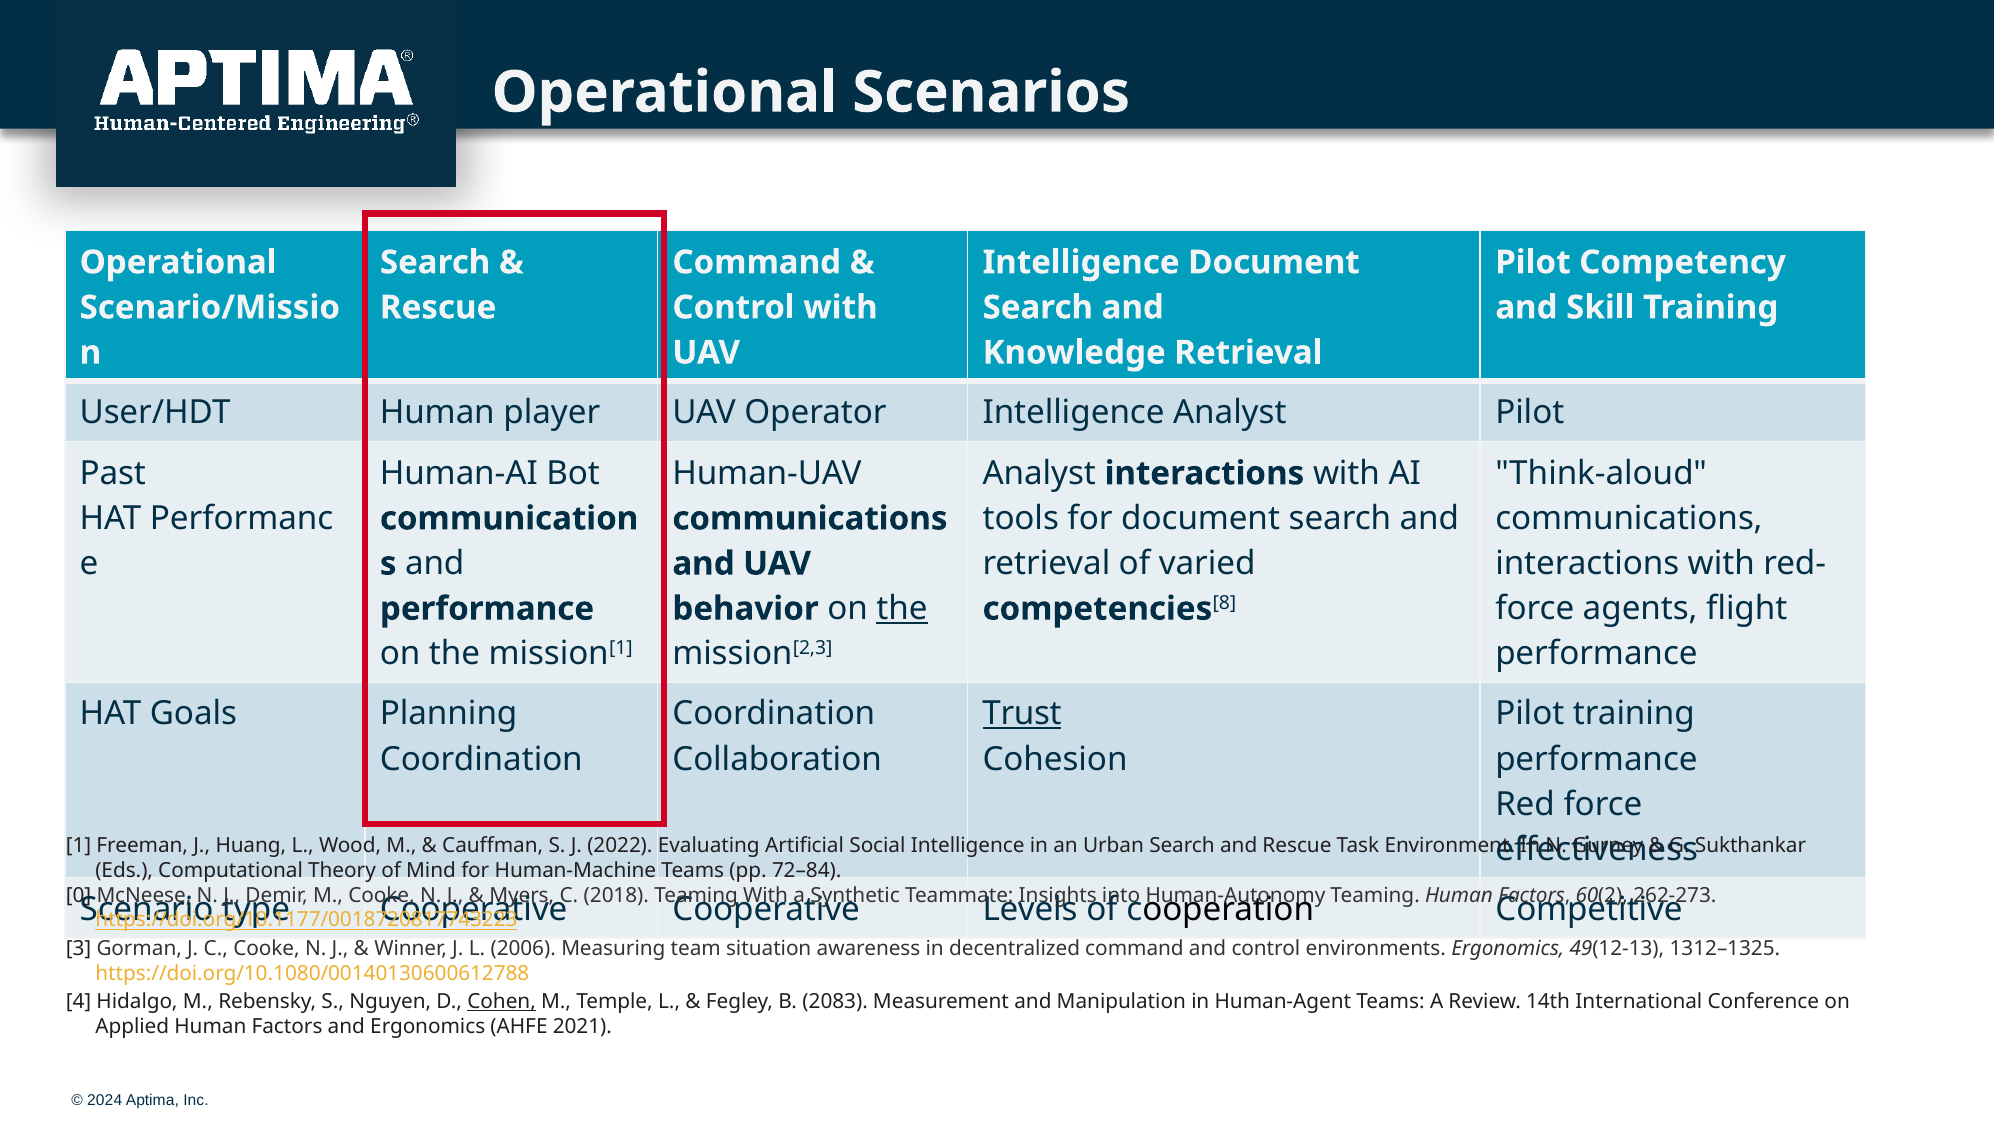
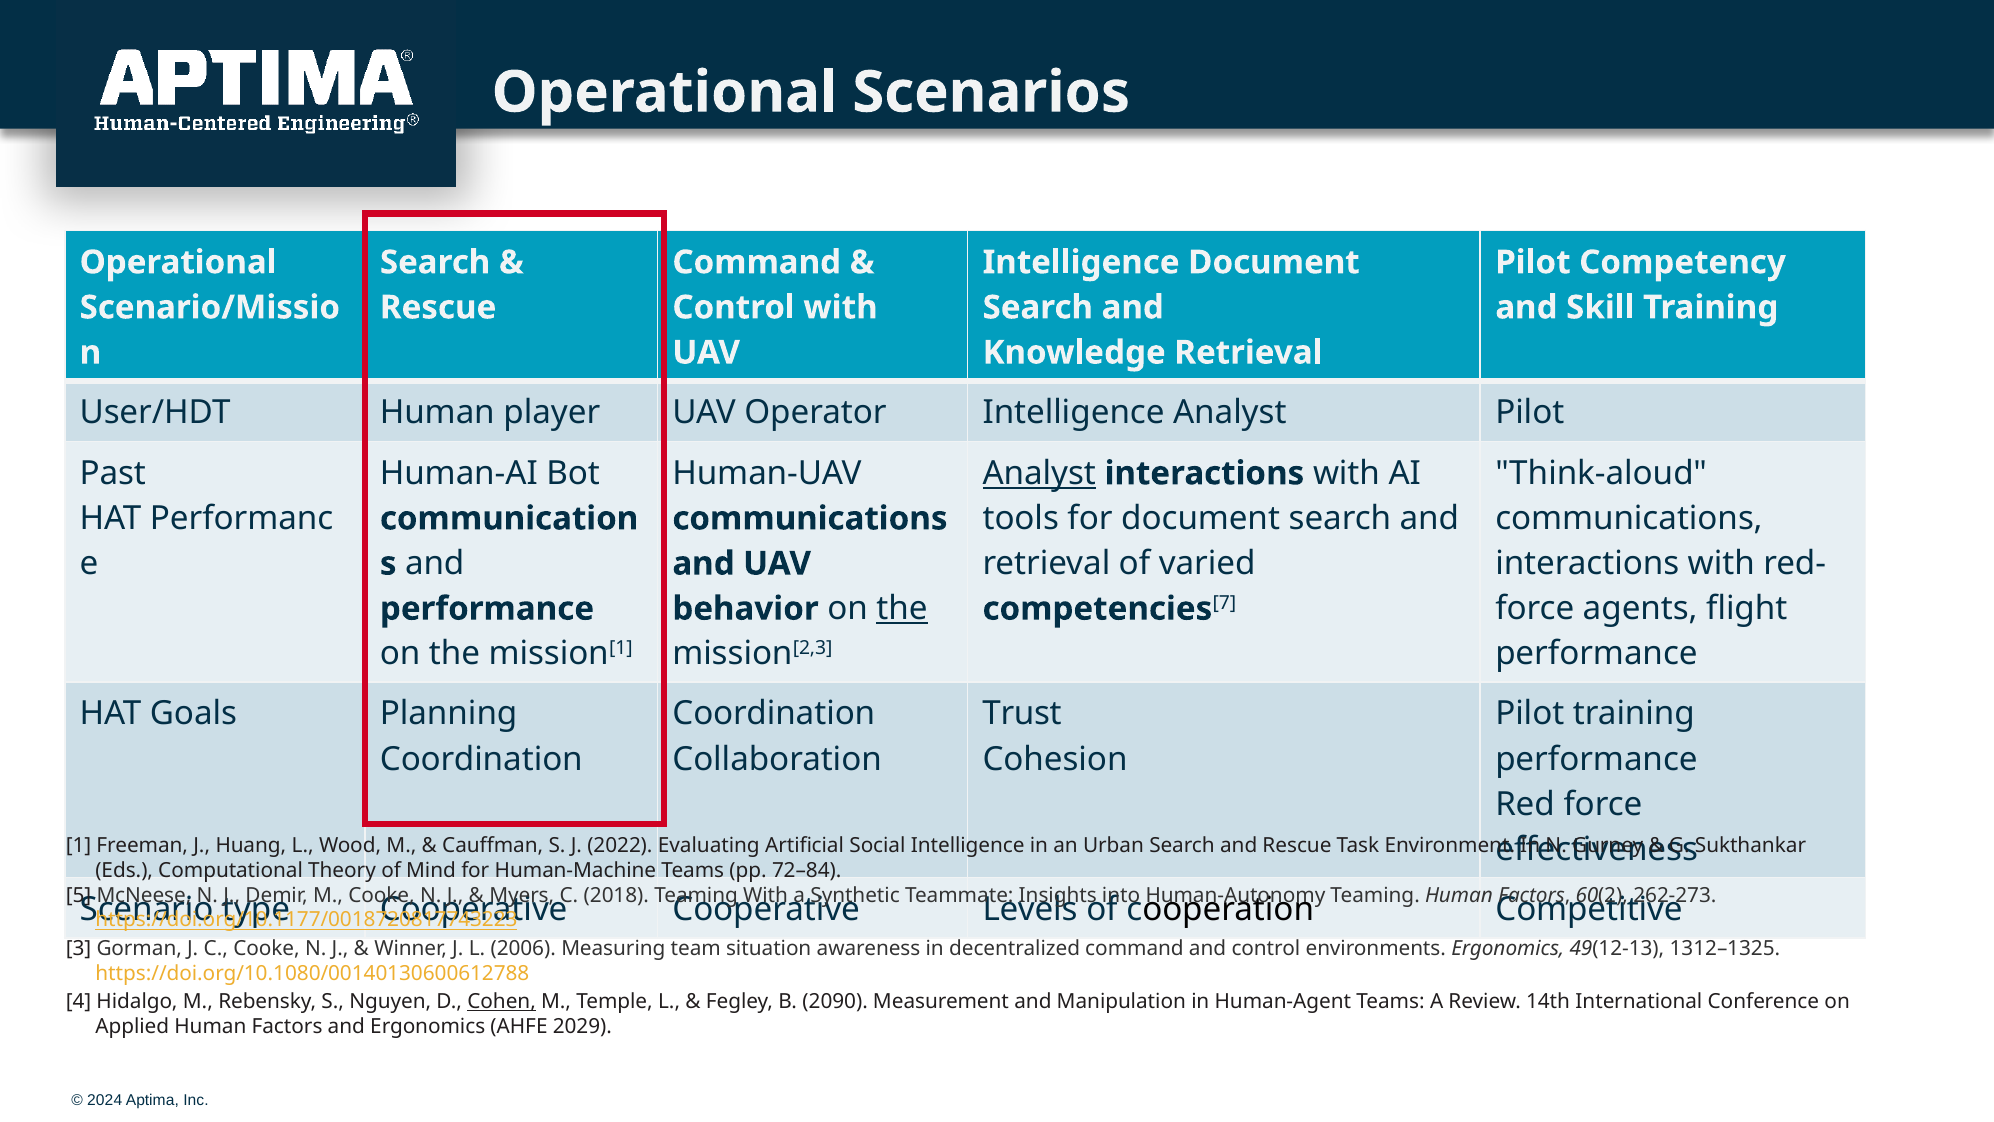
Analyst at (1039, 473) underline: none -> present
8: 8 -> 7
Trust underline: present -> none
0: 0 -> 5
2083: 2083 -> 2090
2021: 2021 -> 2029
